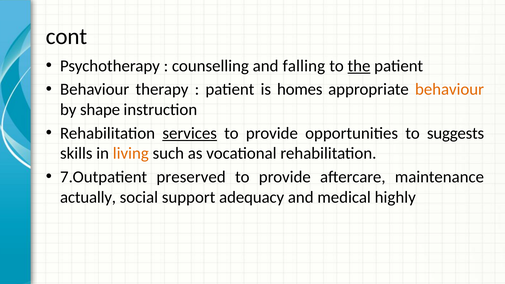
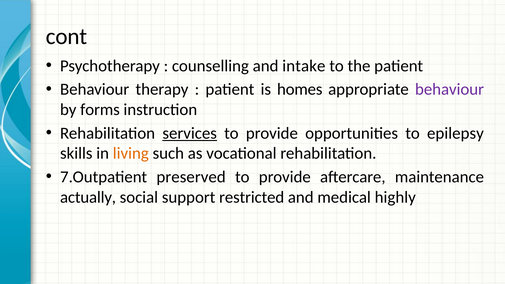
falling: falling -> intake
the underline: present -> none
behaviour at (450, 89) colour: orange -> purple
shape: shape -> forms
suggests: suggests -> epilepsy
adequacy: adequacy -> restricted
